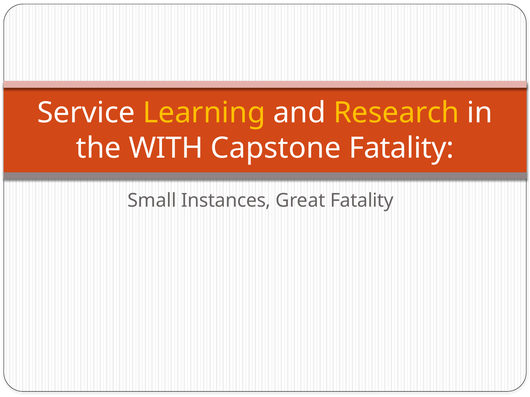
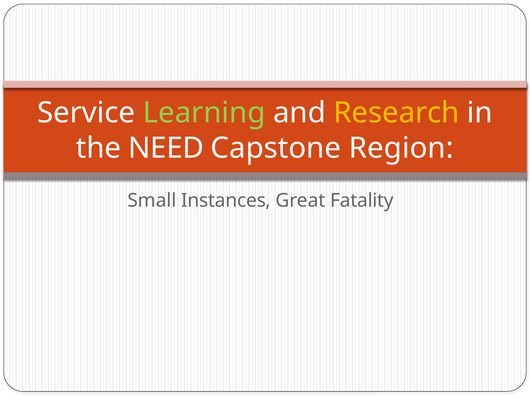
Learning colour: yellow -> light green
WITH: WITH -> NEED
Capstone Fatality: Fatality -> Region
